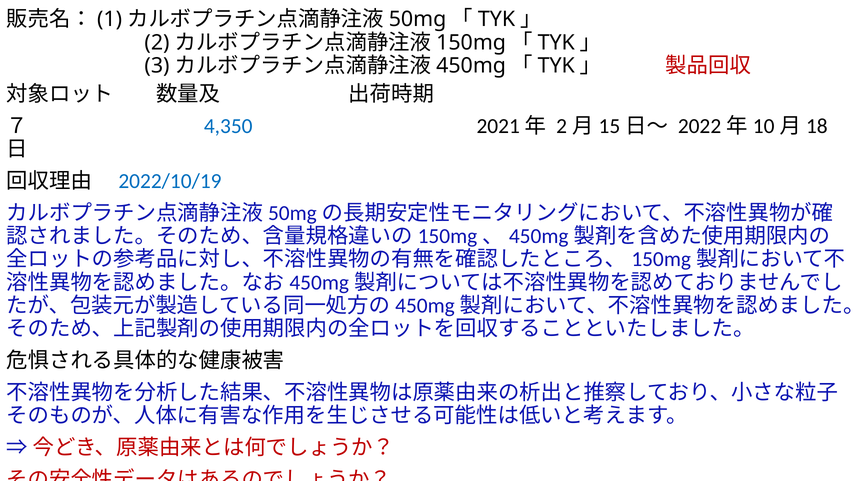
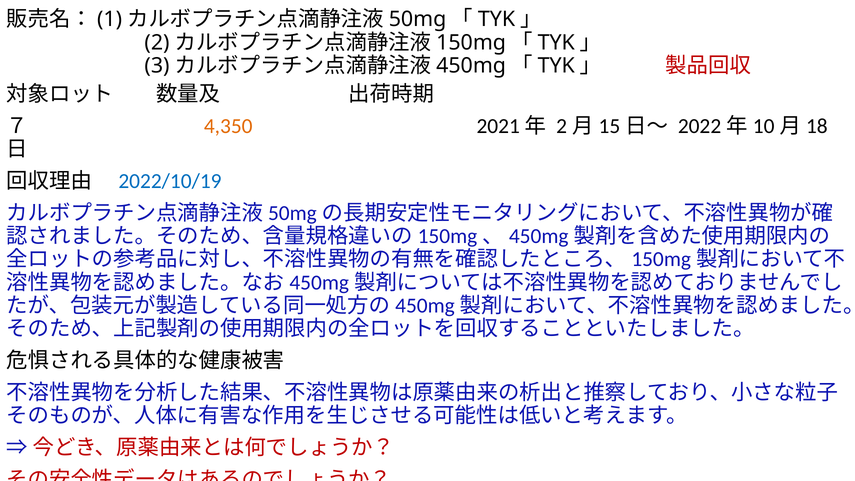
4,350 colour: blue -> orange
